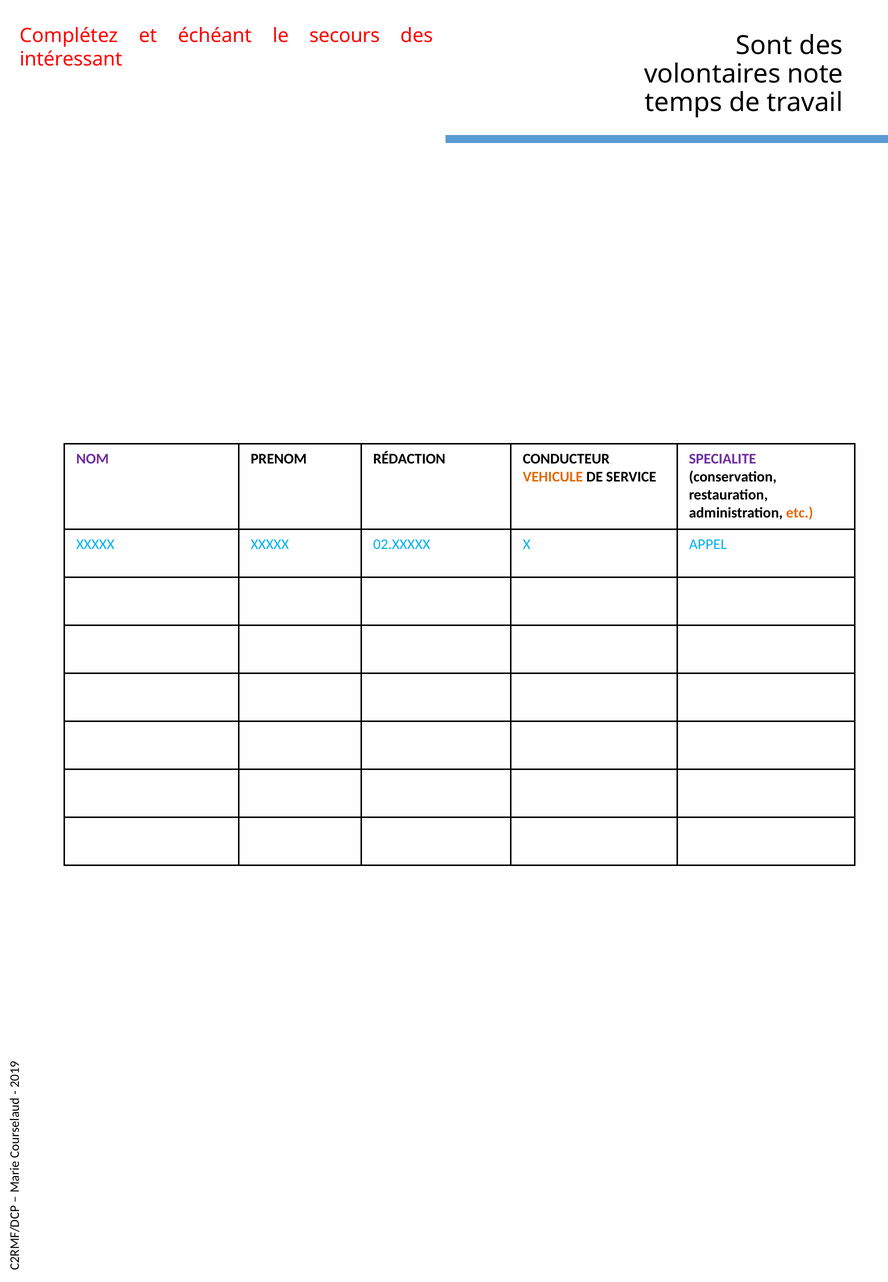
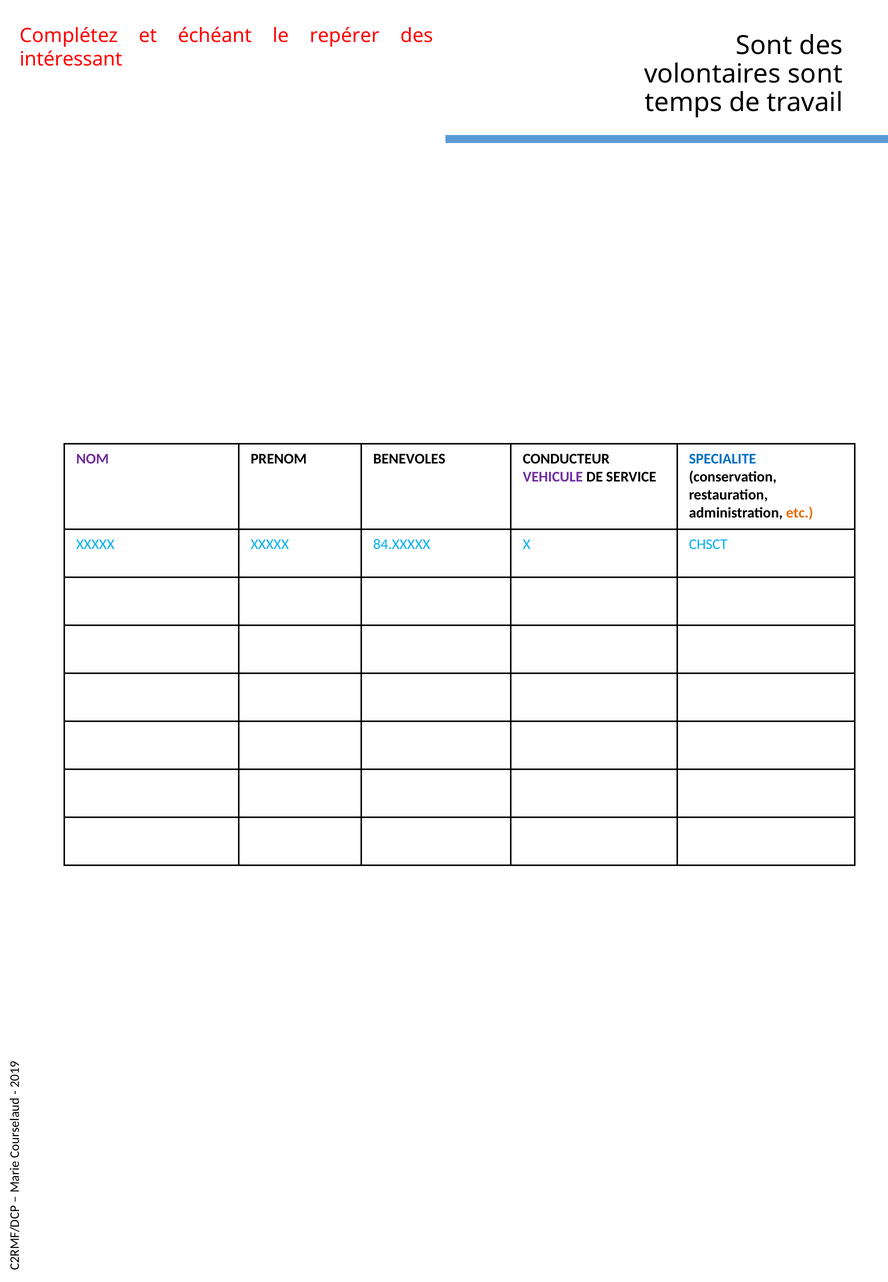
secours: secours -> repérer
volontaires note: note -> sont
RÉDACTION: RÉDACTION -> BENEVOLES
SPECIALITE colour: purple -> blue
VEHICULE colour: orange -> purple
02.XXXXX: 02.XXXXX -> 84.XXXXX
APPEL: APPEL -> CHSCT
